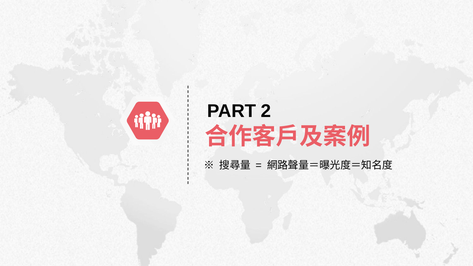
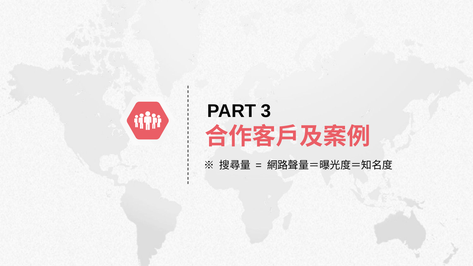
2: 2 -> 3
